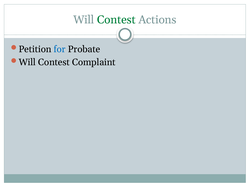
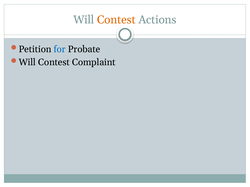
Contest at (116, 20) colour: green -> orange
